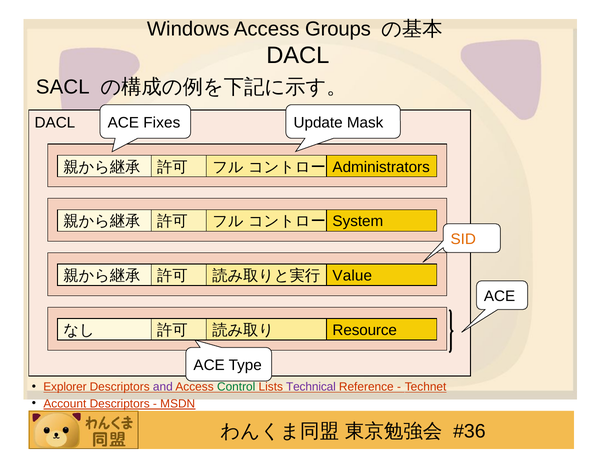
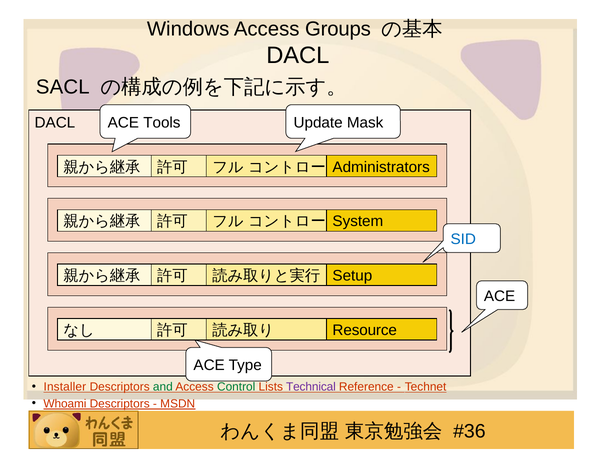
Fixes: Fixes -> Tools
SID colour: orange -> blue
Value: Value -> Setup
Explorer: Explorer -> Installer
and colour: purple -> green
Account: Account -> Whoami
